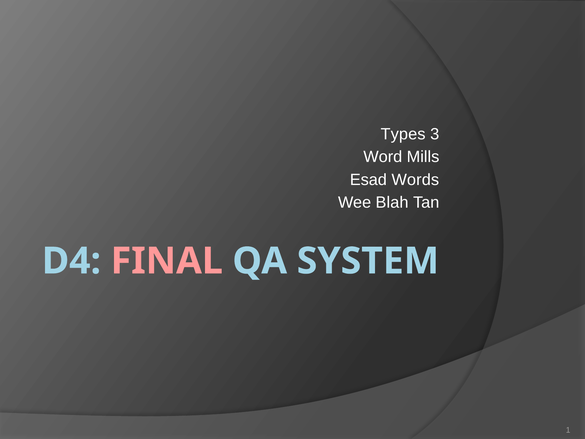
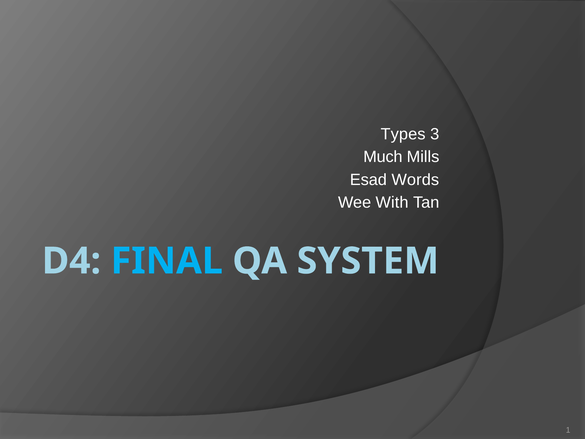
Word: Word -> Much
Blah: Blah -> With
FINAL colour: pink -> light blue
